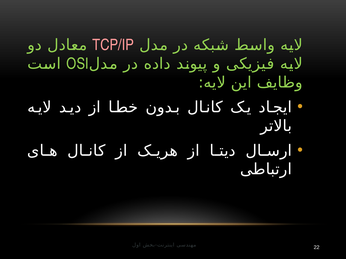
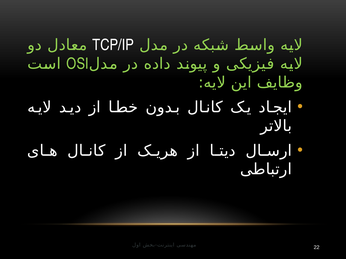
TCP/IP colour: pink -> white
